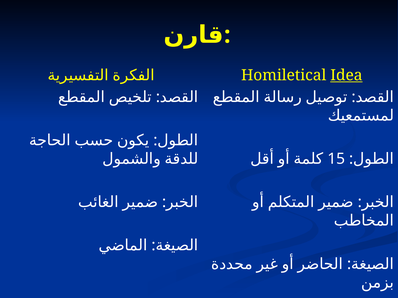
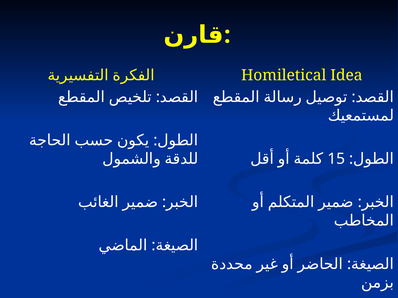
Idea underline: present -> none
